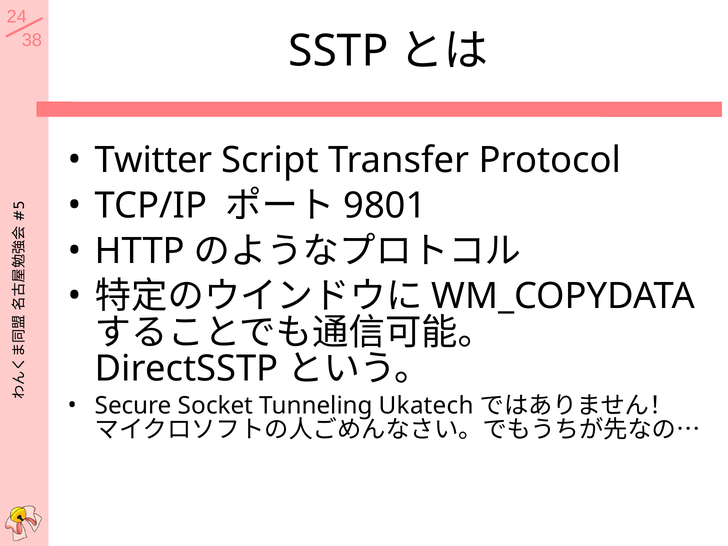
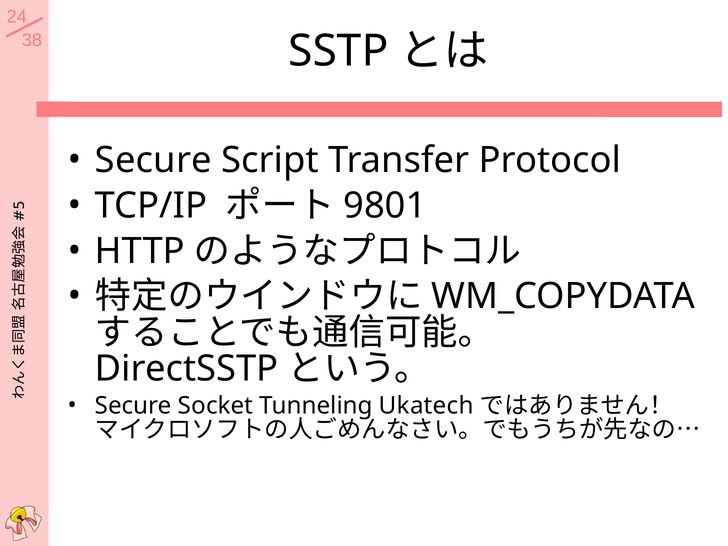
Twitter at (154, 160): Twitter -> Secure
